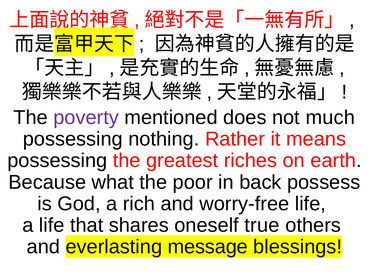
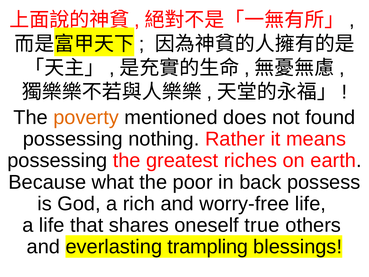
poverty colour: purple -> orange
much: much -> found
message: message -> trampling
